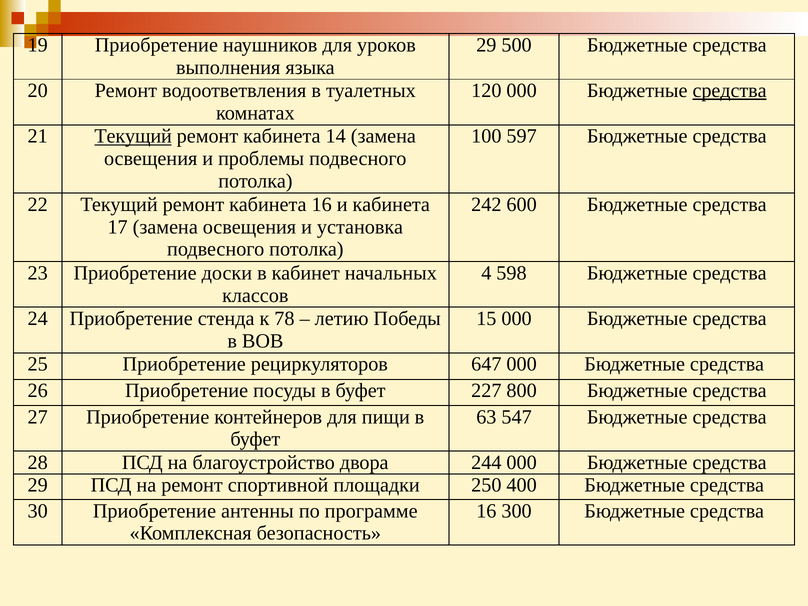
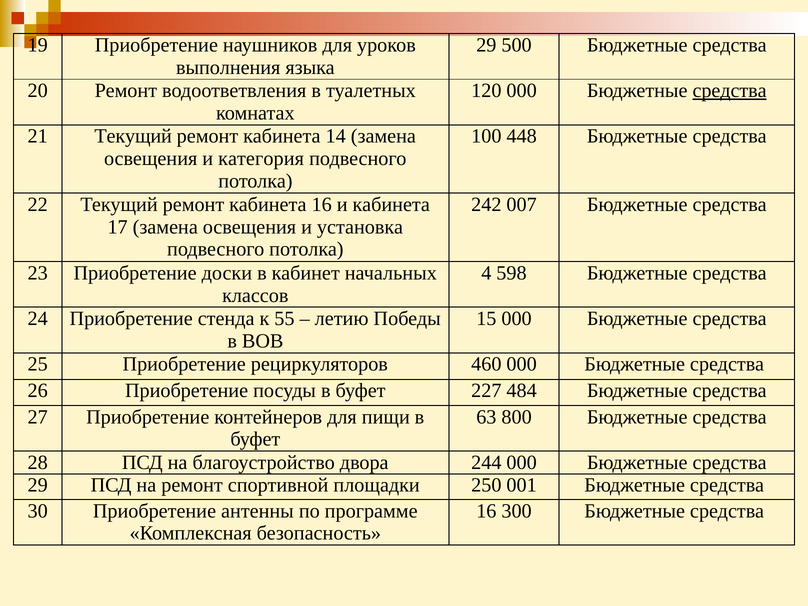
Текущий at (133, 136) underline: present -> none
597: 597 -> 448
проблемы: проблемы -> категория
600: 600 -> 007
78: 78 -> 55
647: 647 -> 460
800: 800 -> 484
547: 547 -> 800
400: 400 -> 001
